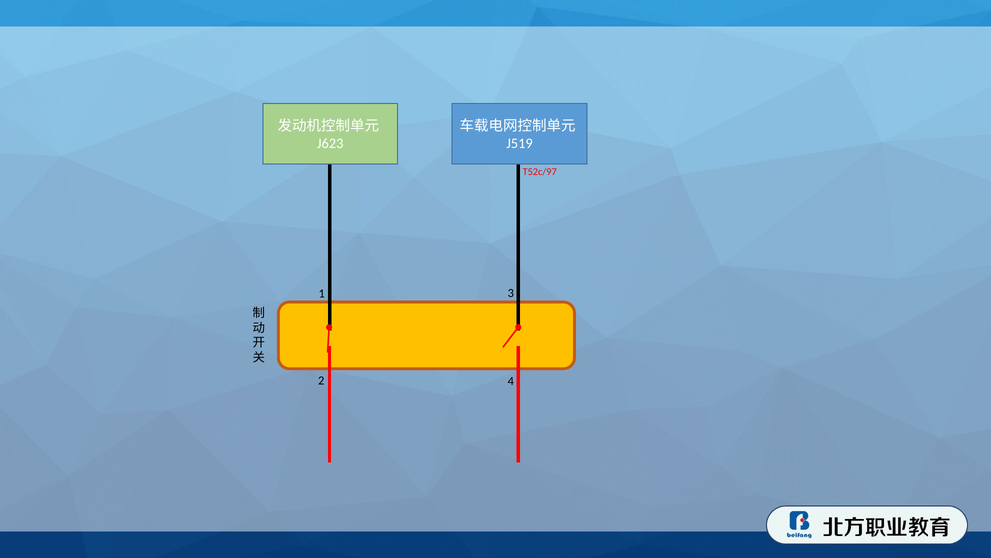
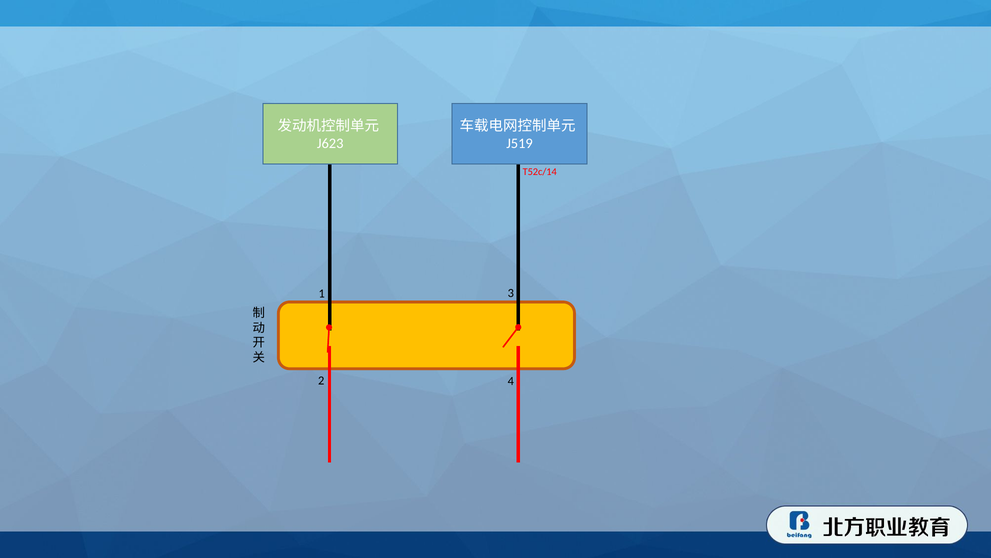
T52c/97: T52c/97 -> T52c/14
